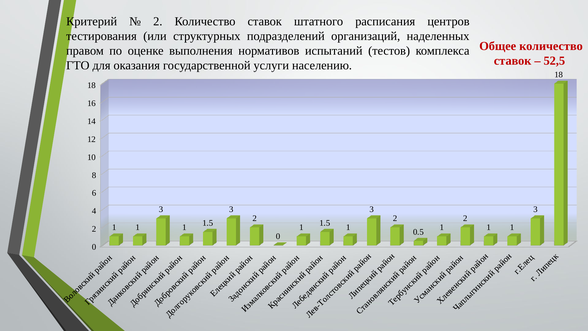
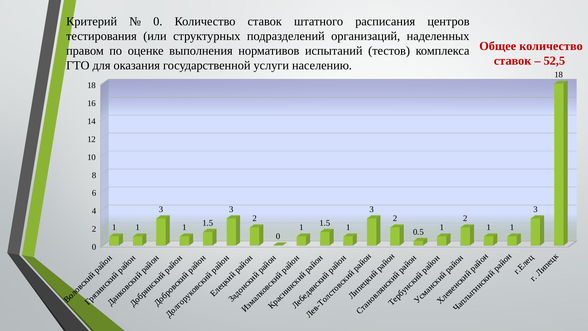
2 at (158, 21): 2 -> 0
